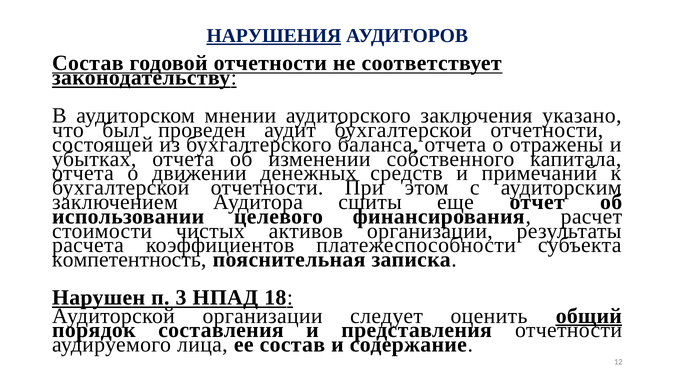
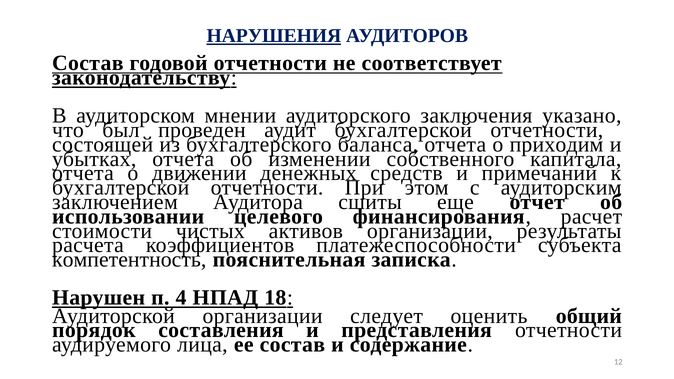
отражены: отражены -> приходим
3: 3 -> 4
общий underline: present -> none
